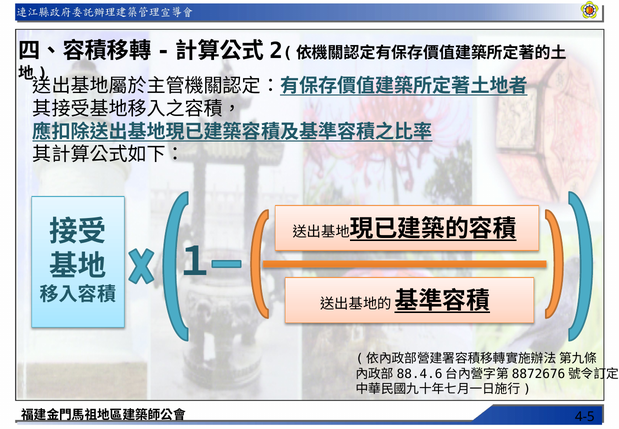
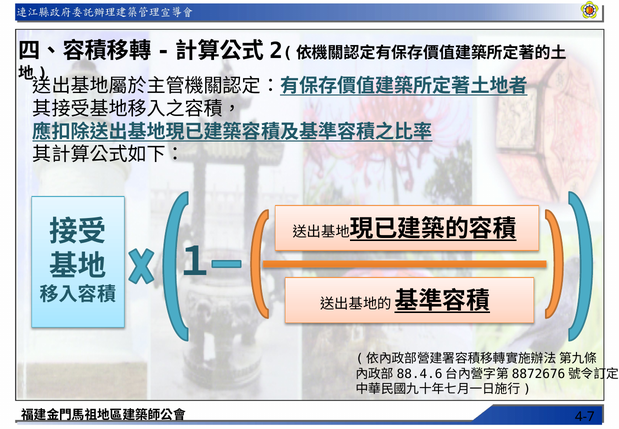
4-5: 4-5 -> 4-7
